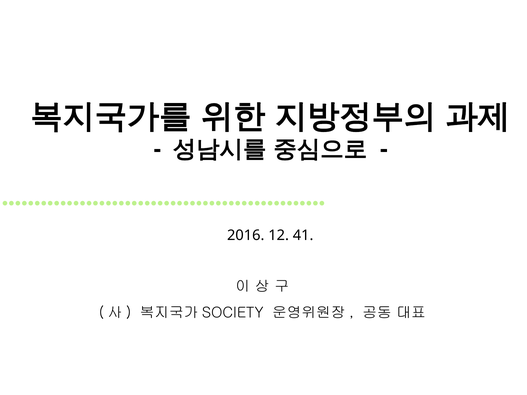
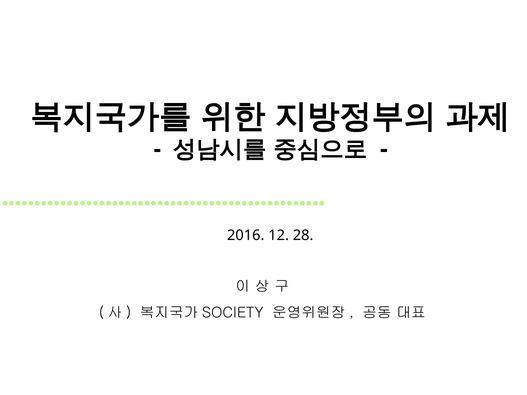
41: 41 -> 28
